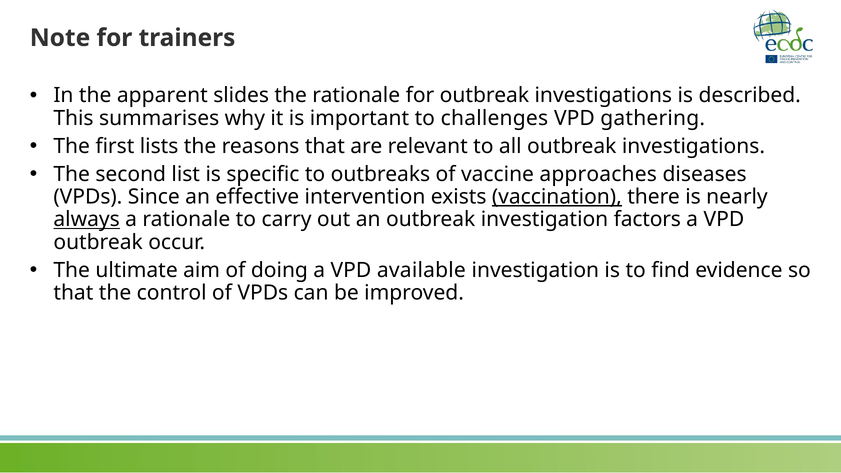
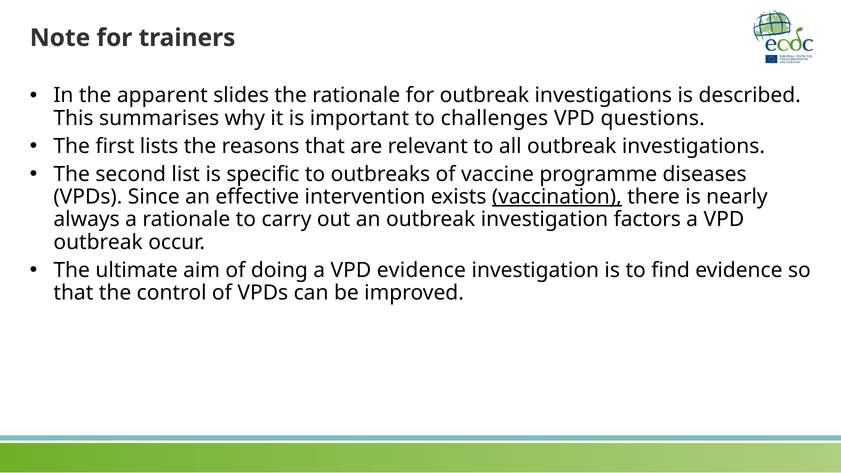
gathering: gathering -> questions
approaches: approaches -> programme
always underline: present -> none
VPD available: available -> evidence
